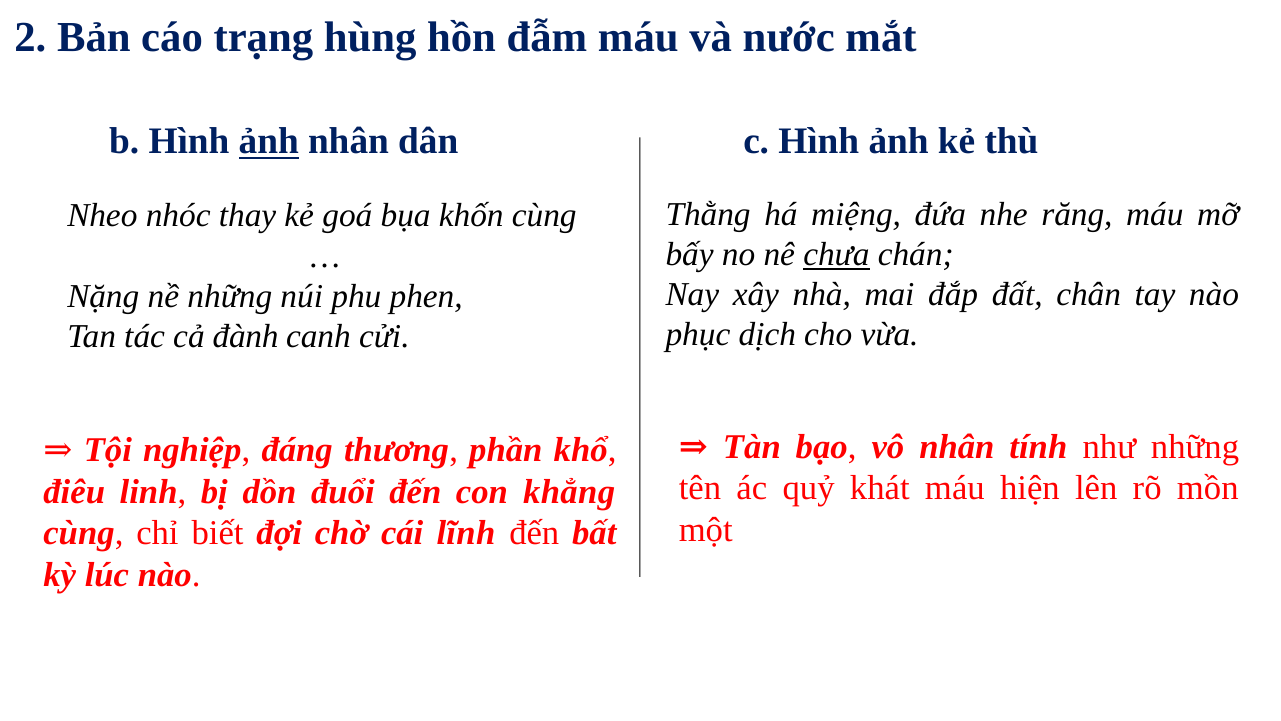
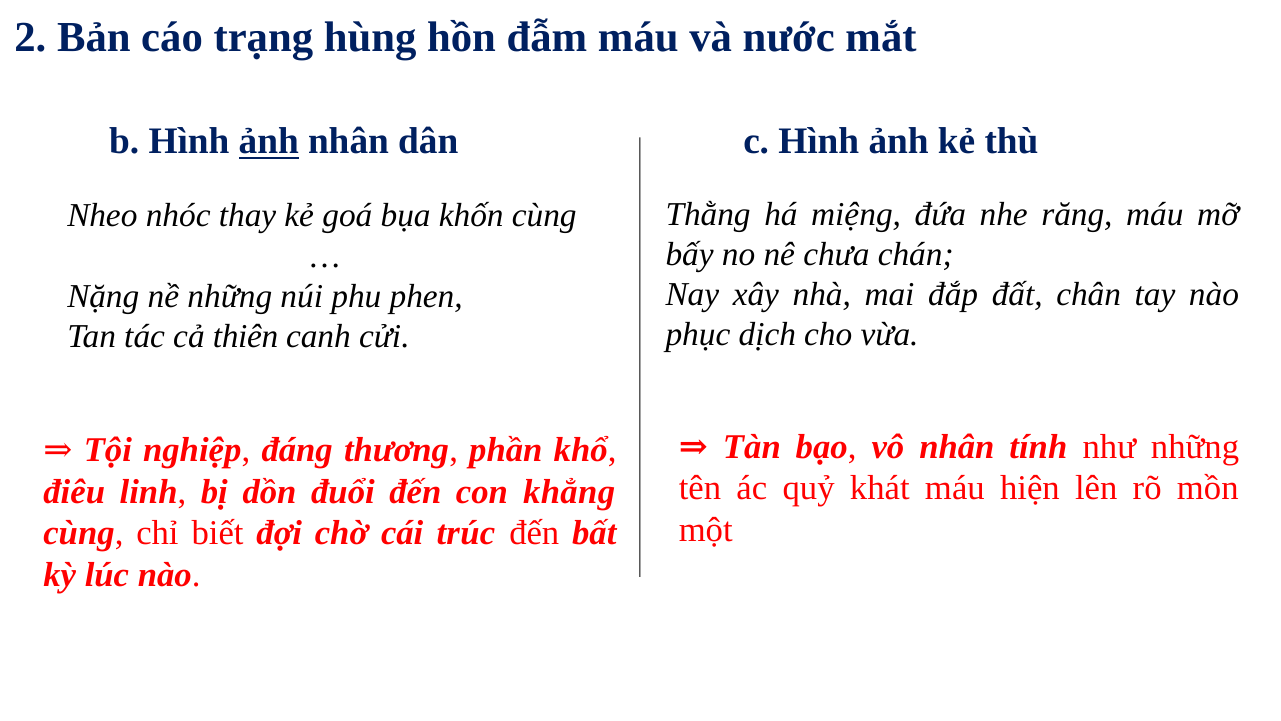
chưa underline: present -> none
đành: đành -> thiên
lĩnh: lĩnh -> trúc
